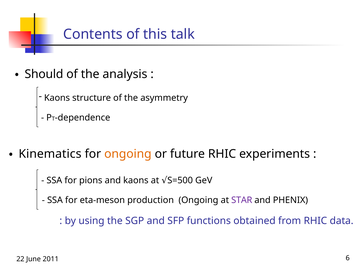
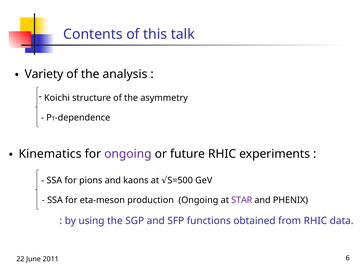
Should: Should -> Variety
Kaons at (57, 98): Kaons -> Koichi
ongoing at (128, 154) colour: orange -> purple
